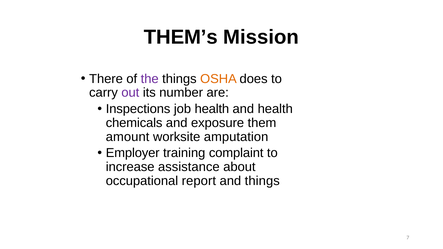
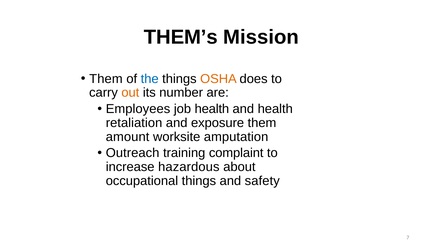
There at (106, 79): There -> Them
the colour: purple -> blue
out colour: purple -> orange
Inspections: Inspections -> Employees
chemicals: chemicals -> retaliation
Employer: Employer -> Outreach
assistance: assistance -> hazardous
occupational report: report -> things
and things: things -> safety
